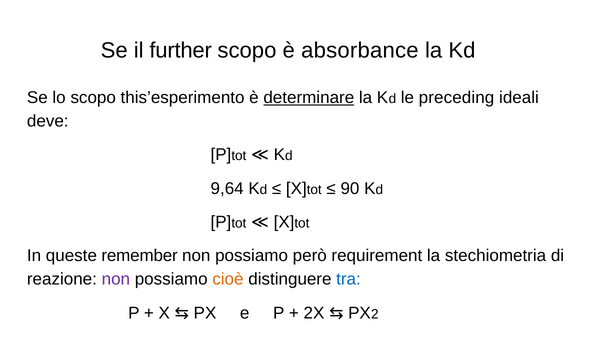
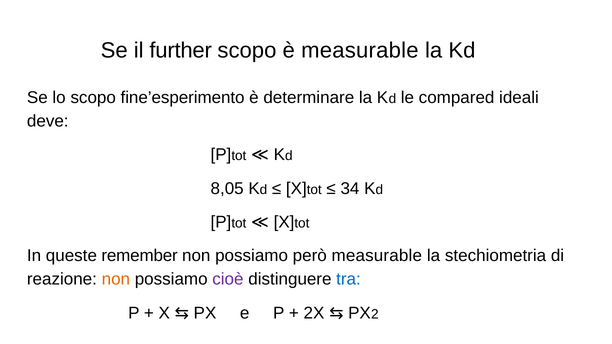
è absorbance: absorbance -> measurable
this’esperimento: this’esperimento -> fine’esperimento
determinare underline: present -> none
preceding: preceding -> compared
9,64: 9,64 -> 8,05
90: 90 -> 34
però requirement: requirement -> measurable
non at (116, 279) colour: purple -> orange
cioè colour: orange -> purple
